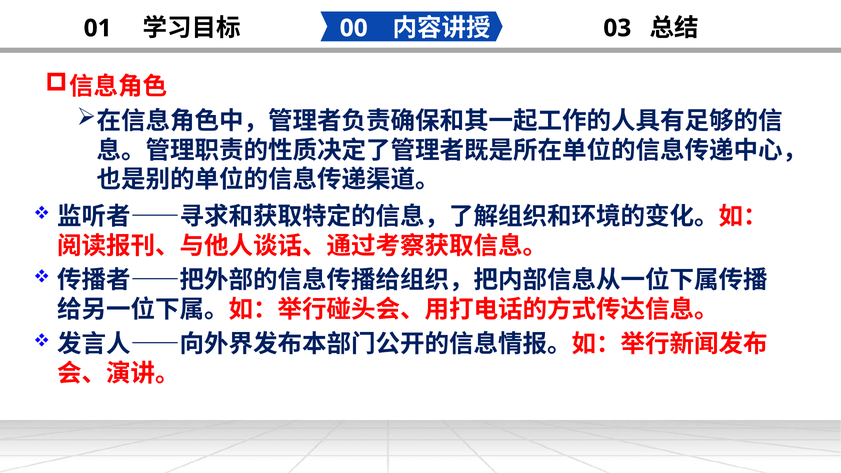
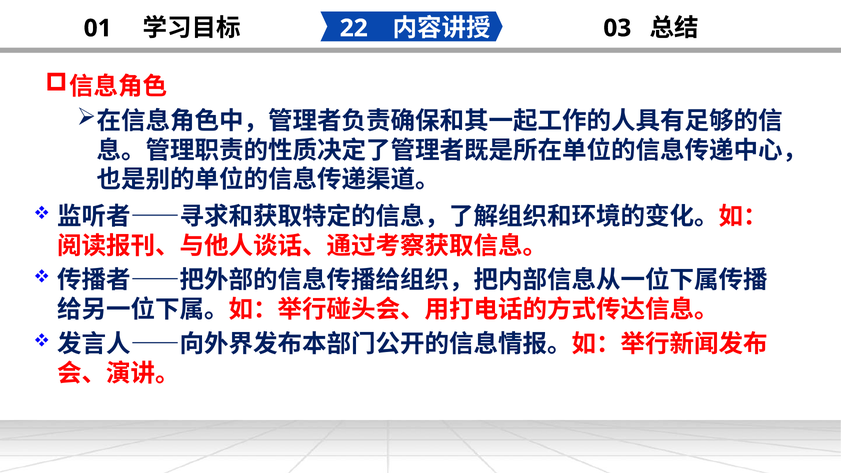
00: 00 -> 22
